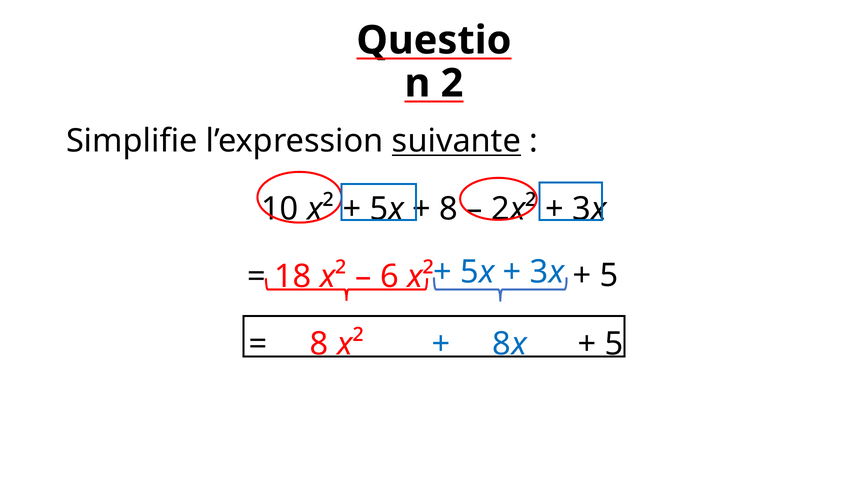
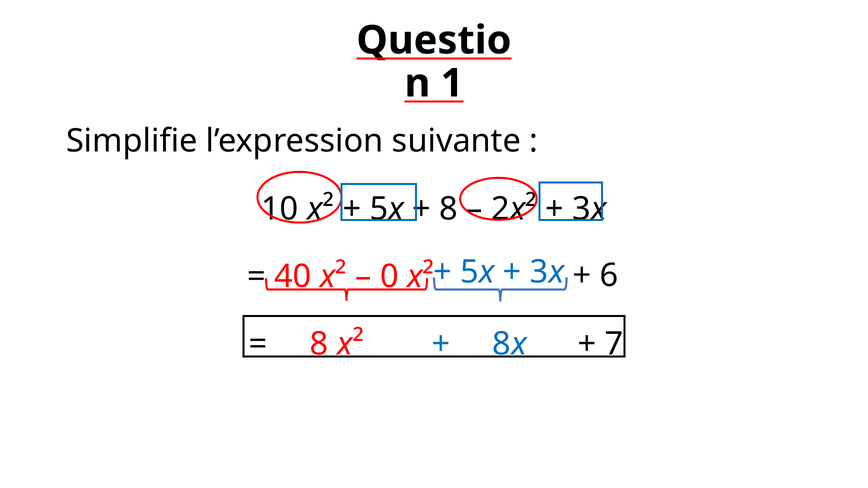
2: 2 -> 1
suivante underline: present -> none
5 at (609, 276): 5 -> 6
18: 18 -> 40
6: 6 -> 0
5 at (614, 344): 5 -> 7
